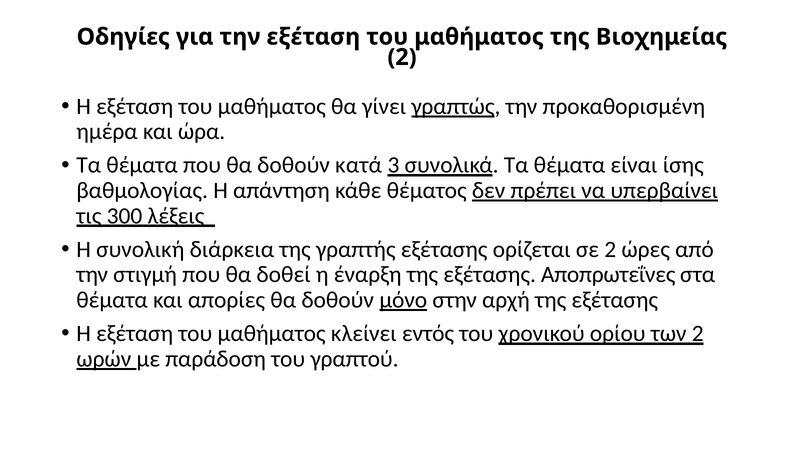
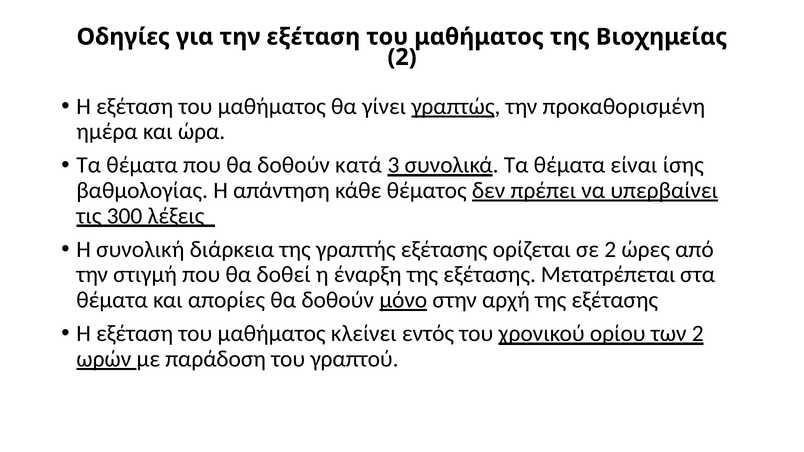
Αποπρωτεΐνες: Αποπρωτεΐνες -> Μετατρέπεται
